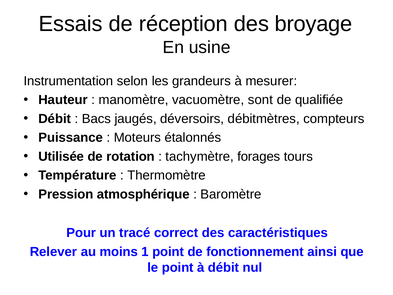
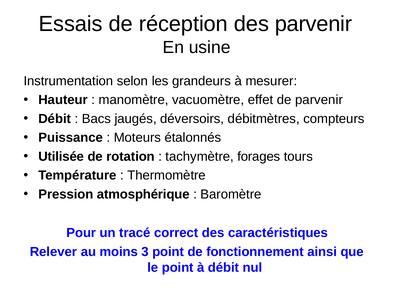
des broyage: broyage -> parvenir
sont: sont -> effet
de qualifiée: qualifiée -> parvenir
1: 1 -> 3
